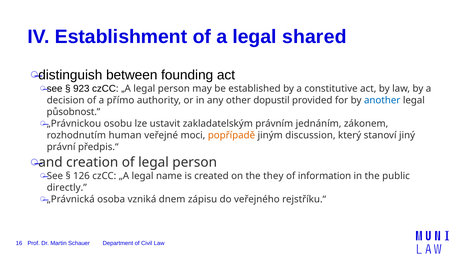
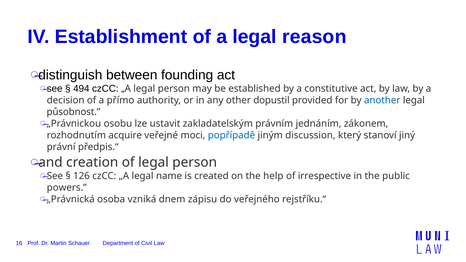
shared: shared -> reason
923: 923 -> 494
human: human -> acquire
popřípadě colour: orange -> blue
they: they -> help
information: information -> irrespective
directly: directly -> powers
